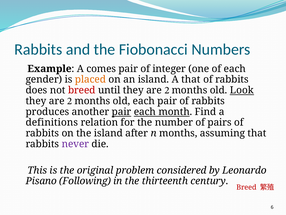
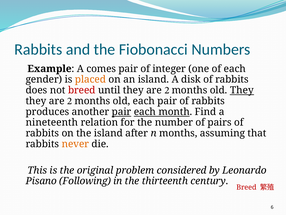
A that: that -> disk
old Look: Look -> They
definitions: definitions -> nineteenth
never colour: purple -> orange
